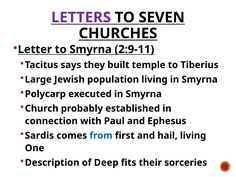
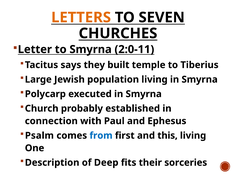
LETTERS colour: purple -> orange
2:9-11: 2:9-11 -> 2:0-11
Sardis: Sardis -> Psalm
hail: hail -> this
